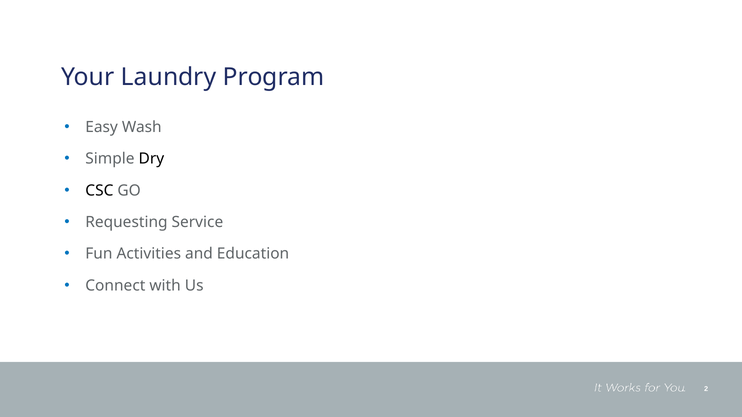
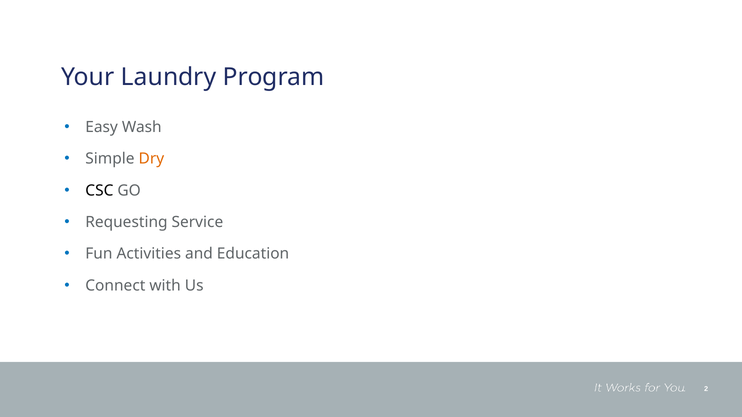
Dry colour: black -> orange
